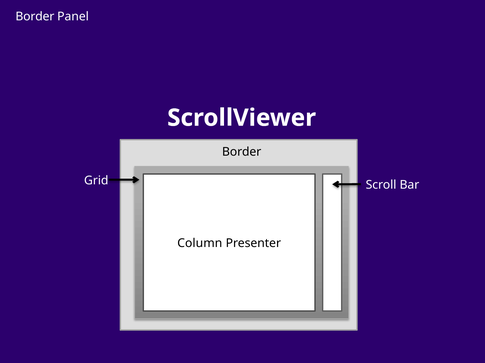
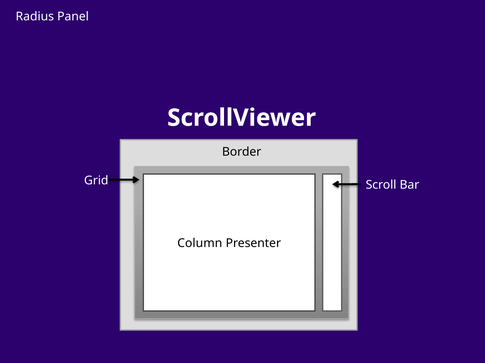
Border at (35, 17): Border -> Radius
